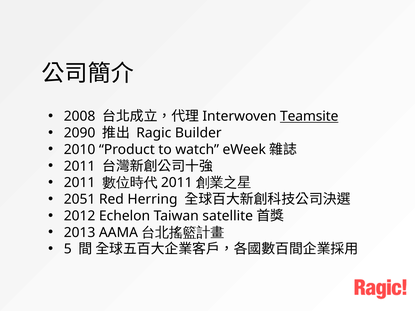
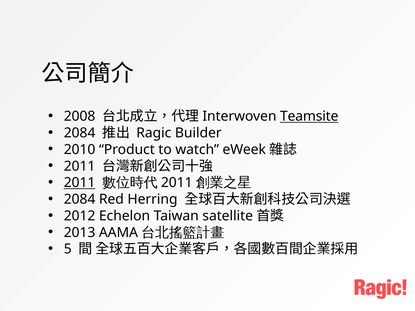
2090 at (80, 133): 2090 -> 2084
2011 at (80, 183) underline: none -> present
2051 at (80, 199): 2051 -> 2084
